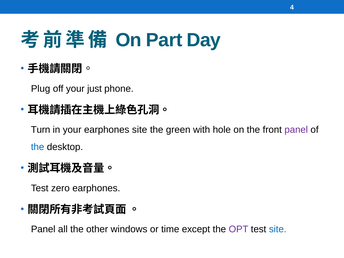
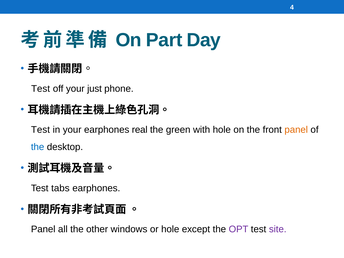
Plug at (41, 89): Plug -> Test
Turn at (41, 130): Turn -> Test
earphones site: site -> real
panel at (296, 130) colour: purple -> orange
zero: zero -> tabs
or time: time -> hole
site at (278, 229) colour: blue -> purple
